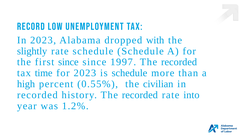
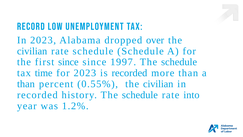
with: with -> over
slightly at (32, 51): slightly -> civilian
1997 The recorded: recorded -> schedule
is schedule: schedule -> recorded
high at (26, 84): high -> than
history The recorded: recorded -> schedule
